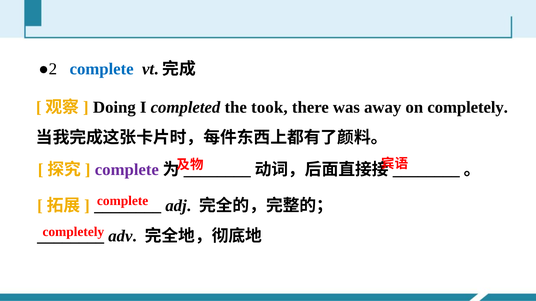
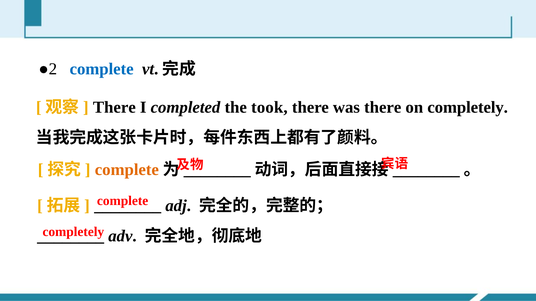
Doing at (114, 108): Doing -> There
was away: away -> there
complete at (127, 170) colour: purple -> orange
